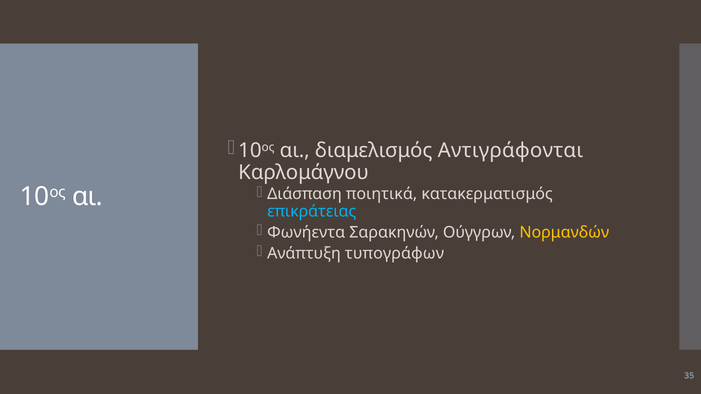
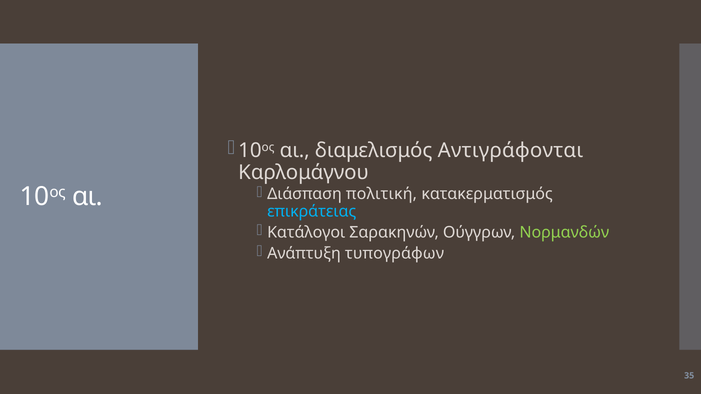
ποιητικά: ποιητικά -> πολιτική
Φωνήεντα: Φωνήεντα -> Κατάλογοι
Νορμανδών colour: yellow -> light green
